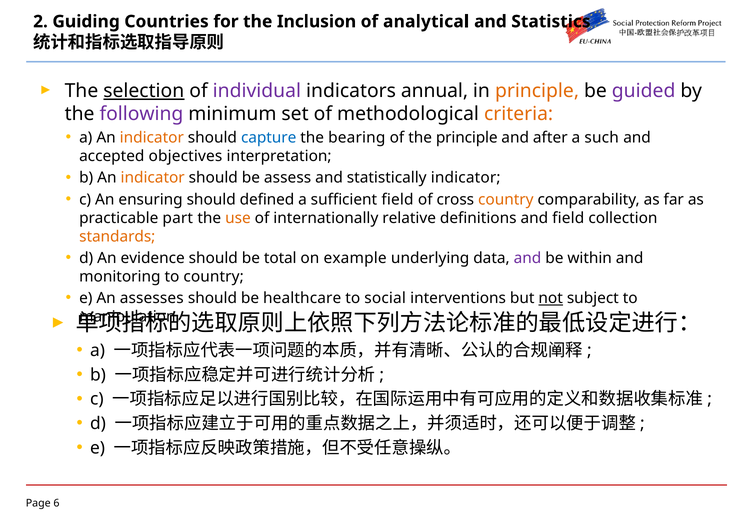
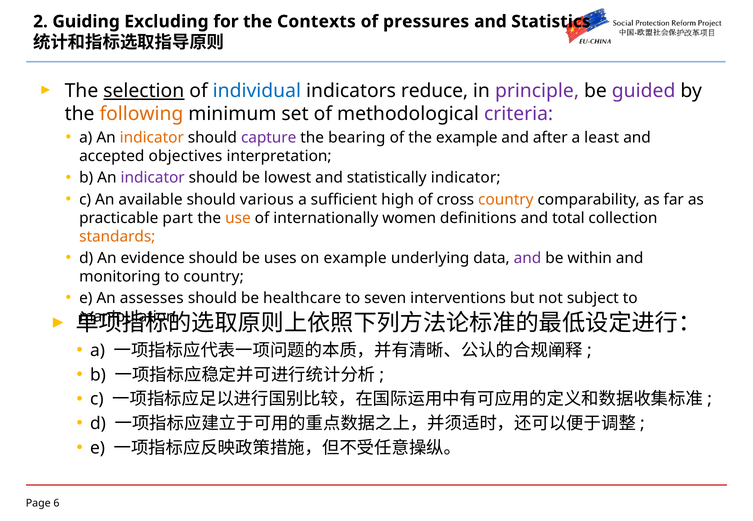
Countries: Countries -> Excluding
Inclusion: Inclusion -> Contexts
analytical: analytical -> pressures
individual colour: purple -> blue
annual: annual -> reduce
principle at (537, 91) colour: orange -> purple
following colour: purple -> orange
criteria colour: orange -> purple
capture colour: blue -> purple
the principle: principle -> example
such: such -> least
indicator at (153, 178) colour: orange -> purple
assess: assess -> lowest
ensuring: ensuring -> available
defined: defined -> various
sufficient field: field -> high
relative: relative -> women
and field: field -> total
total: total -> uses
social: social -> seven
not underline: present -> none
